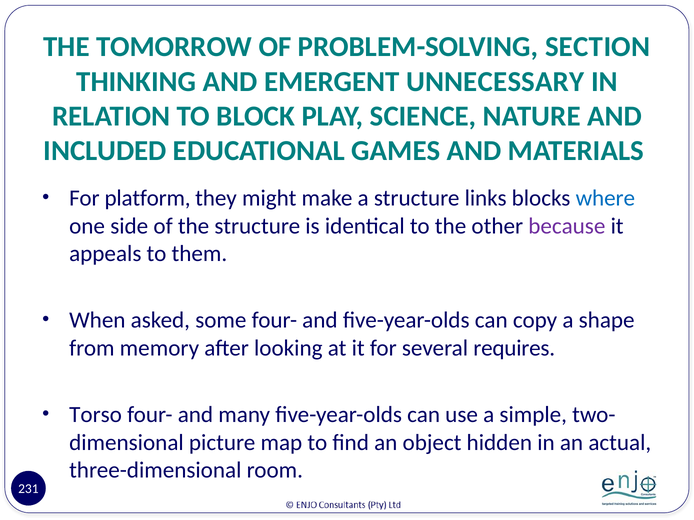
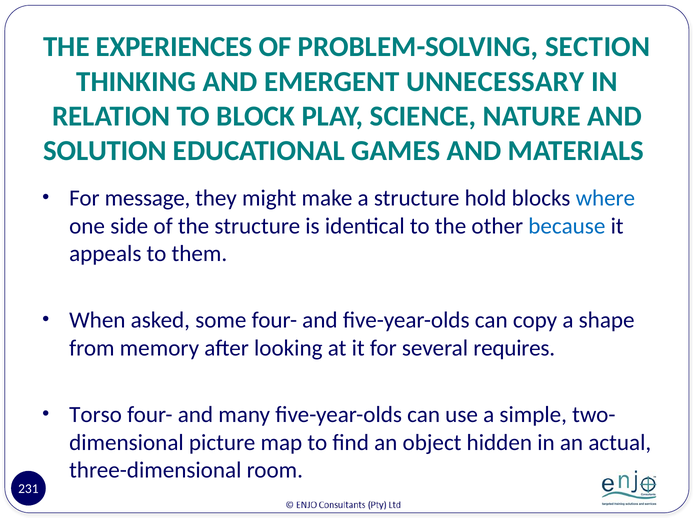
TOMORROW: TOMORROW -> EXPERIENCES
INCLUDED: INCLUDED -> SOLUTION
platform: platform -> message
links: links -> hold
because colour: purple -> blue
